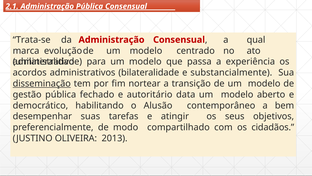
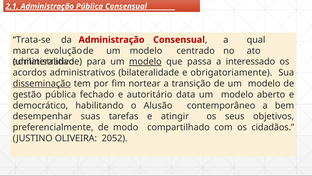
modelo at (145, 62) underline: none -> present
experiência: experiência -> interessado
substancialmente: substancialmente -> obrigatoriamente
2013: 2013 -> 2052
